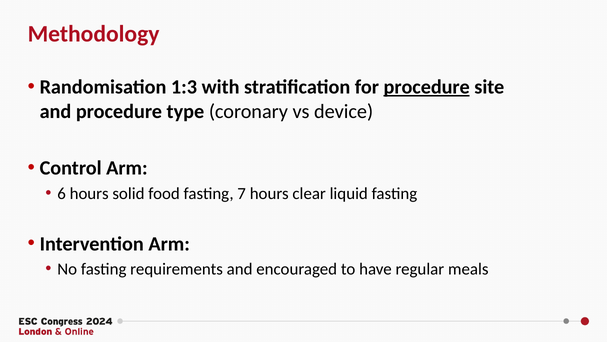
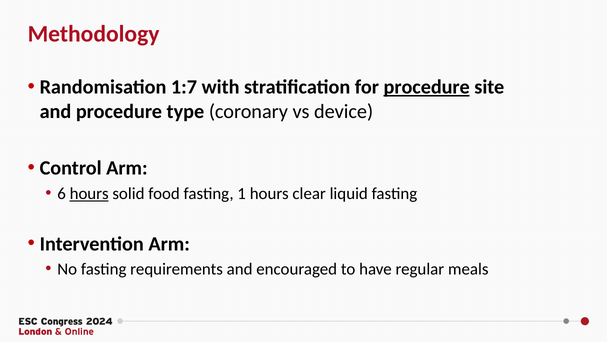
1:3: 1:3 -> 1:7
hours at (89, 193) underline: none -> present
7: 7 -> 1
